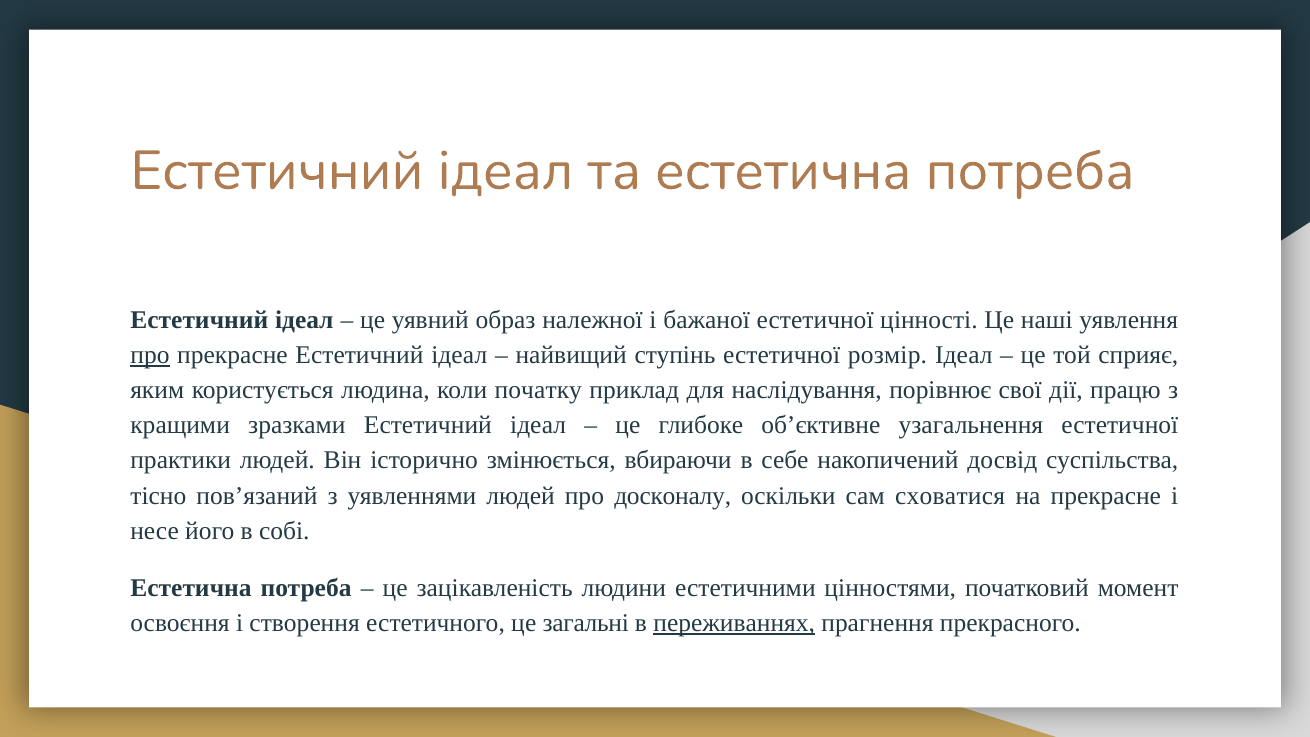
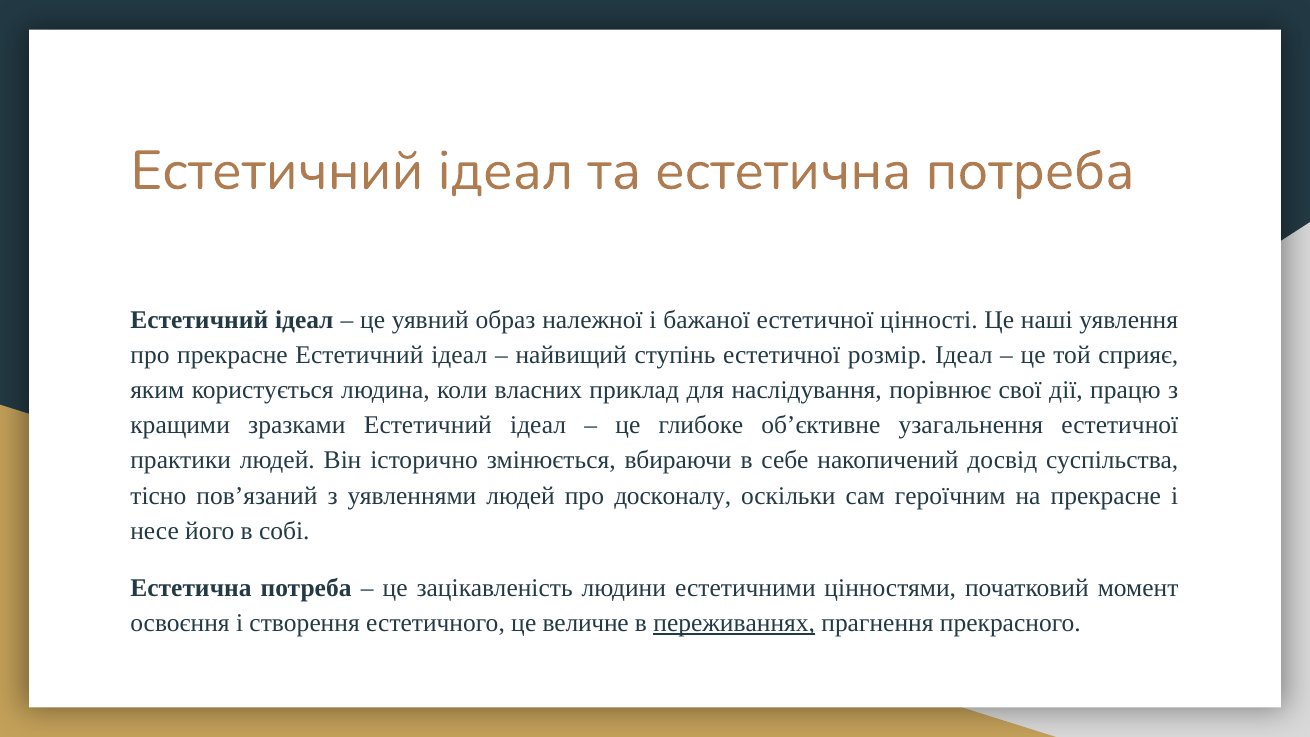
про at (150, 355) underline: present -> none
початку: початку -> власних
сховатися: сховатися -> героїчним
загальні: загальні -> величне
